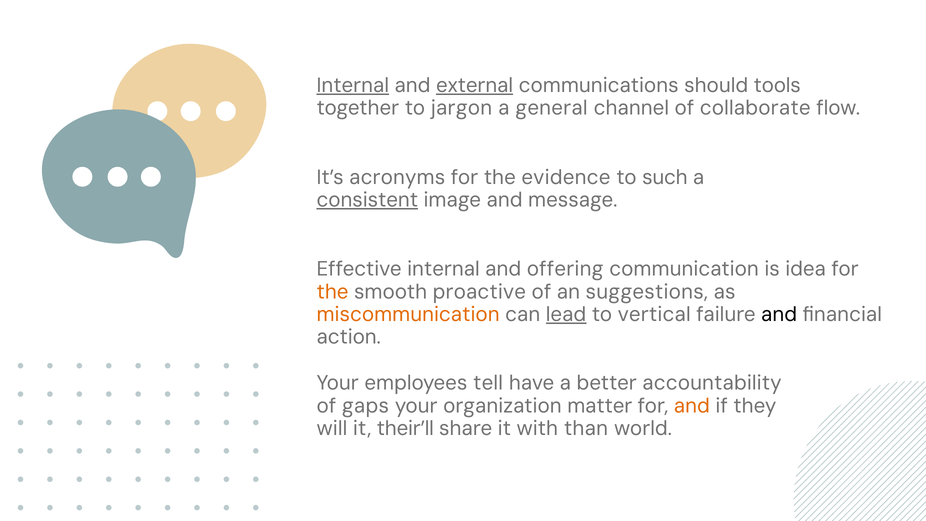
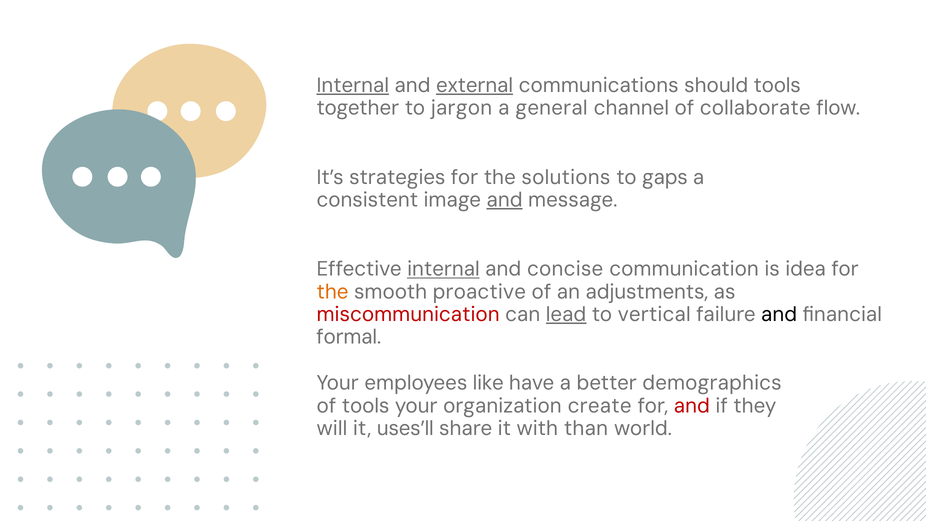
acronyms: acronyms -> strategies
evidence: evidence -> solutions
such: such -> gaps
consistent underline: present -> none
and at (505, 200) underline: none -> present
internal at (443, 269) underline: none -> present
offering: offering -> concise
suggestions: suggestions -> adjustments
miscommunication colour: orange -> red
action: action -> formal
tell: tell -> like
accountability: accountability -> demographics
of gaps: gaps -> tools
matter: matter -> create
and at (692, 406) colour: orange -> red
their’ll: their’ll -> uses’ll
